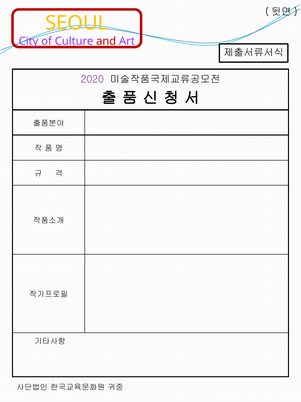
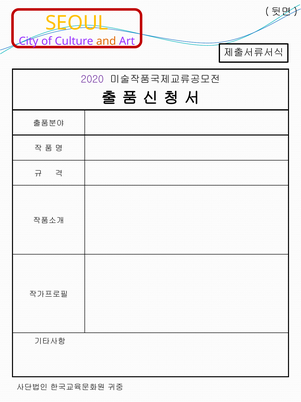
and colour: red -> orange
